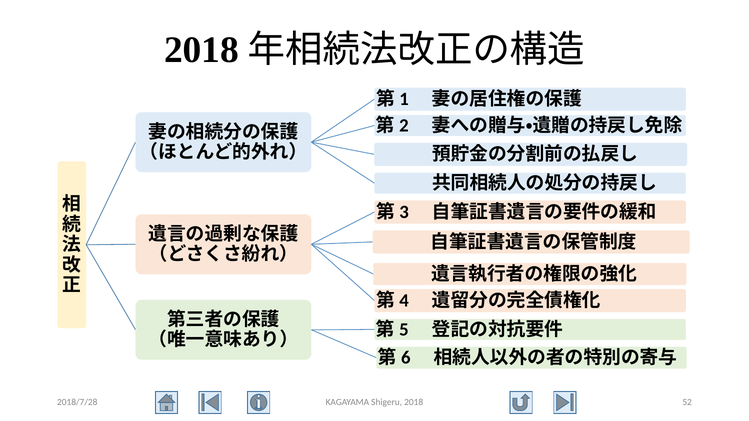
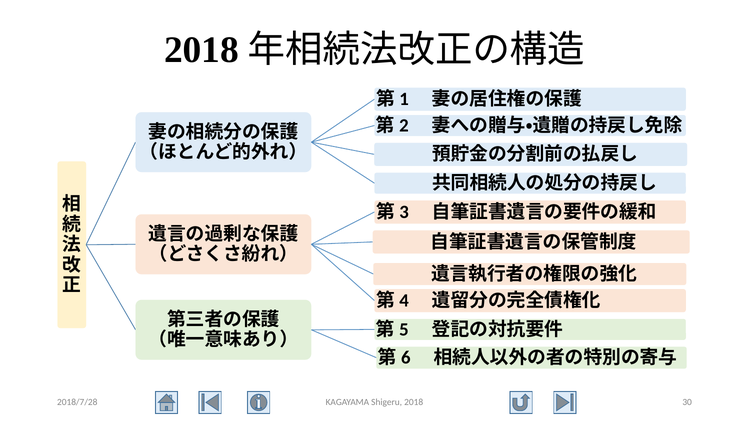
52: 52 -> 30
